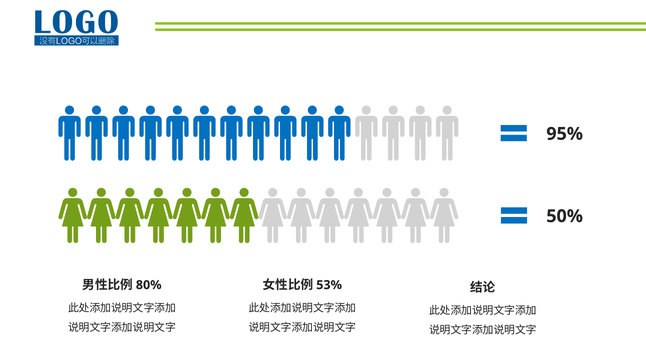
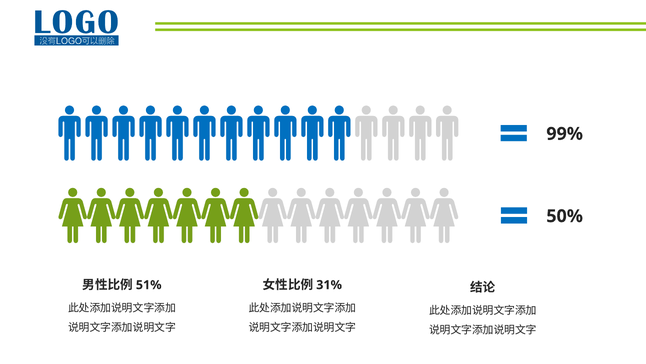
95%: 95% -> 99%
80%: 80% -> 51%
53%: 53% -> 31%
